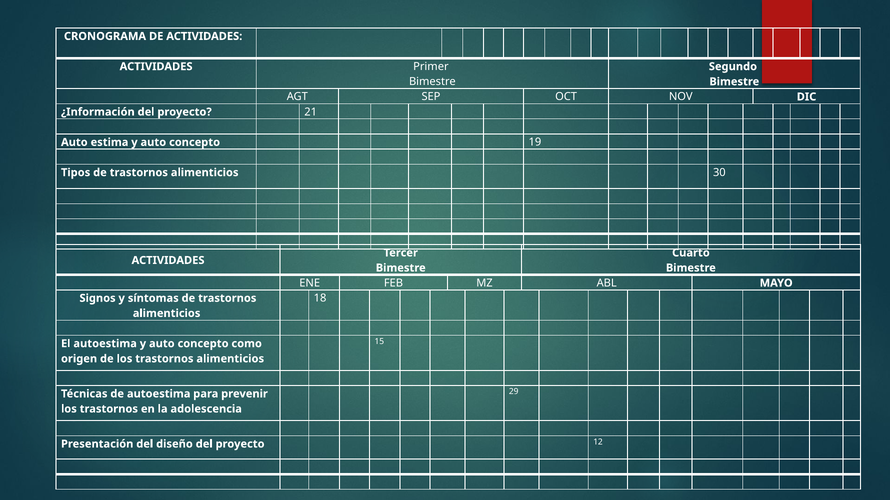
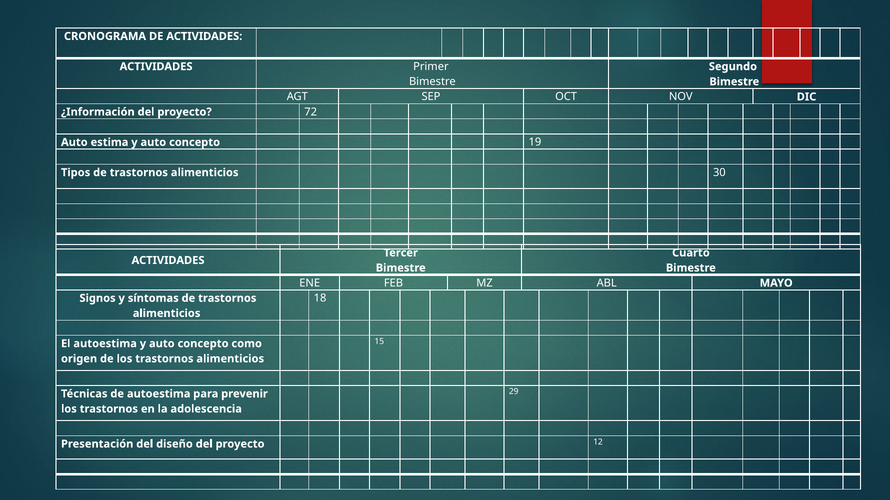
21: 21 -> 72
